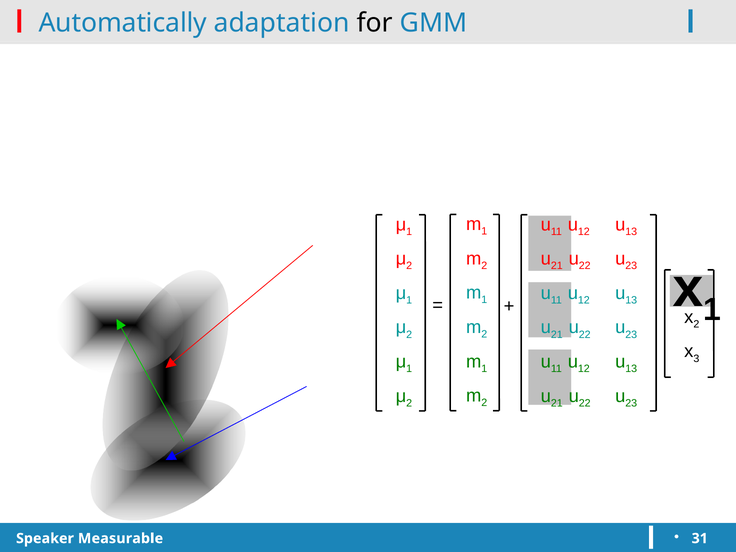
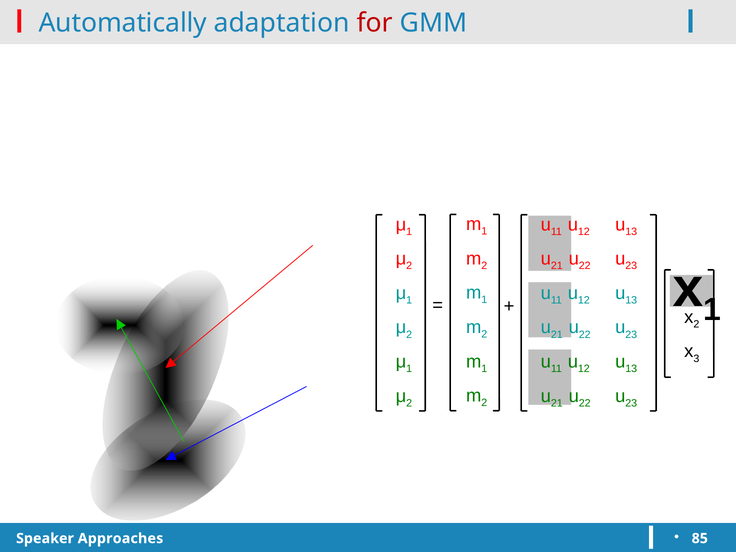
for colour: black -> red
Measurable: Measurable -> Approaches
31: 31 -> 85
